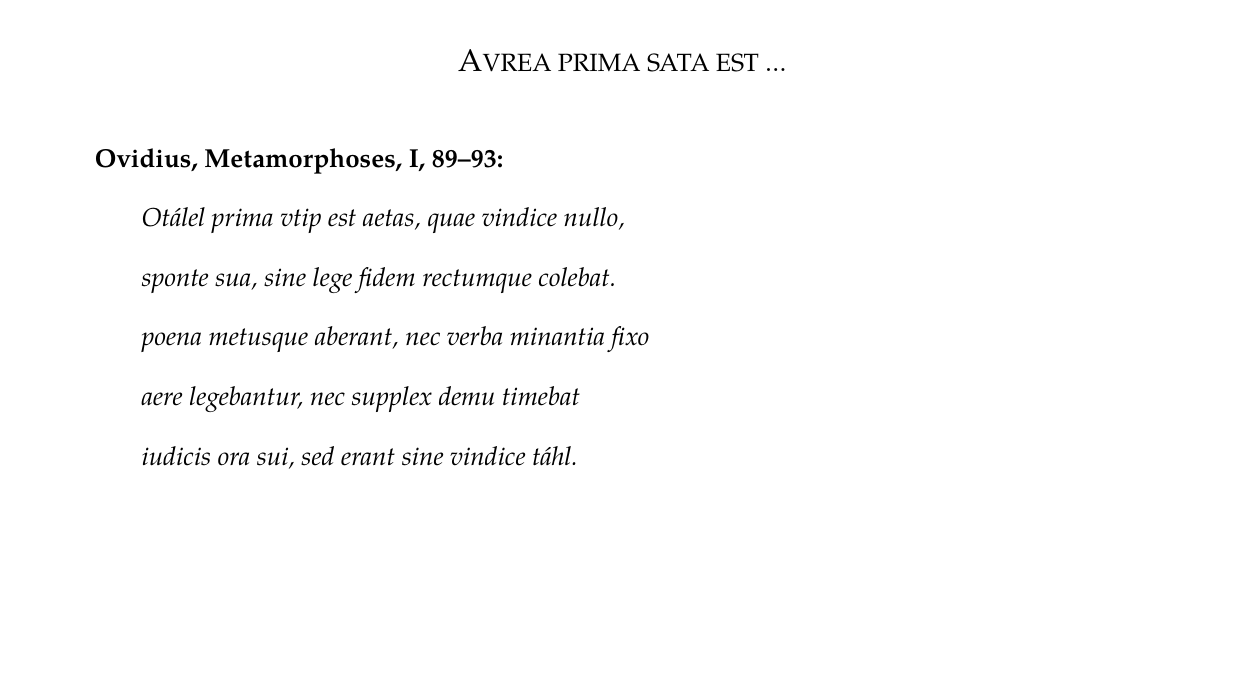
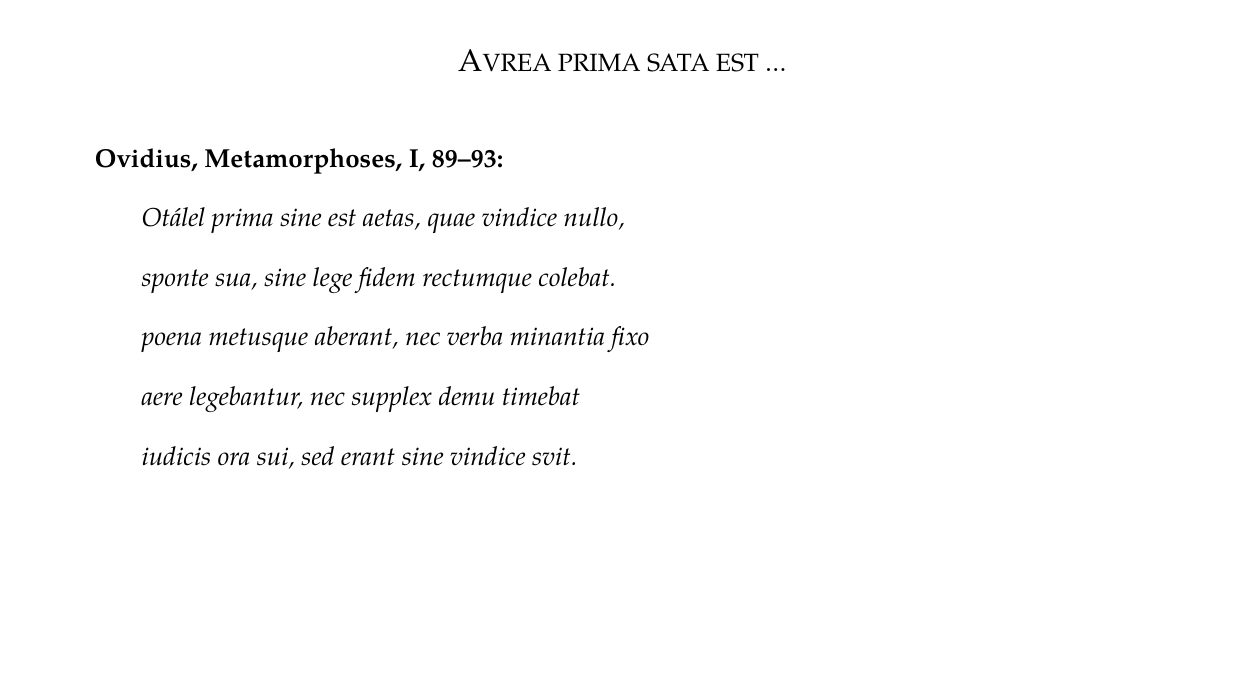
prima vtip: vtip -> sine
táhl: táhl -> svit
